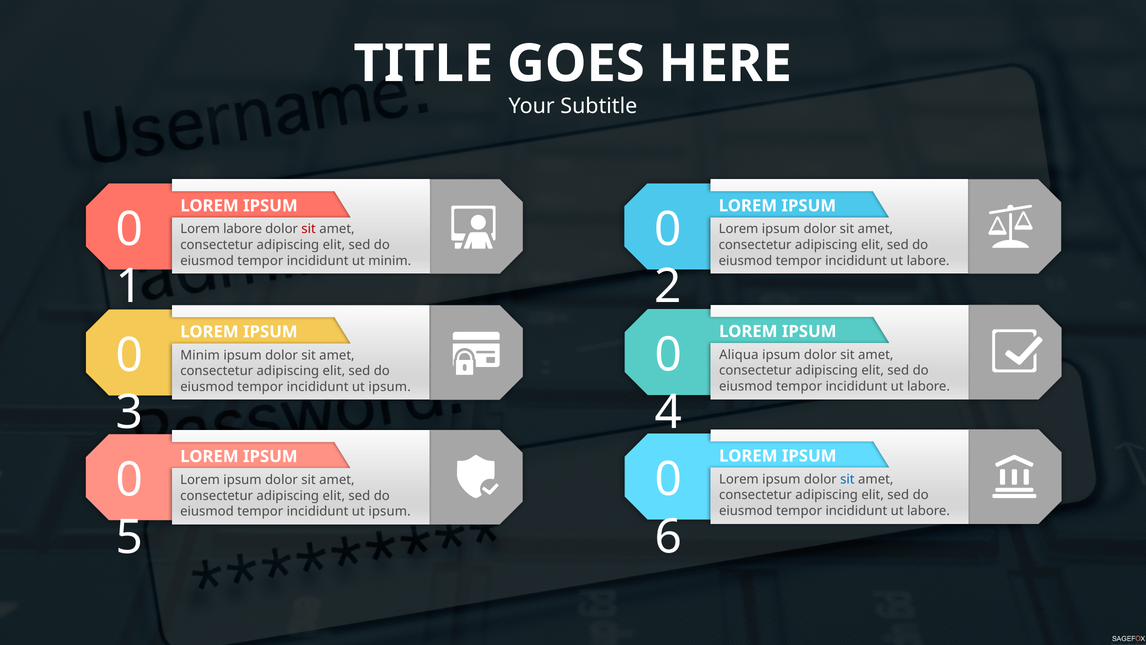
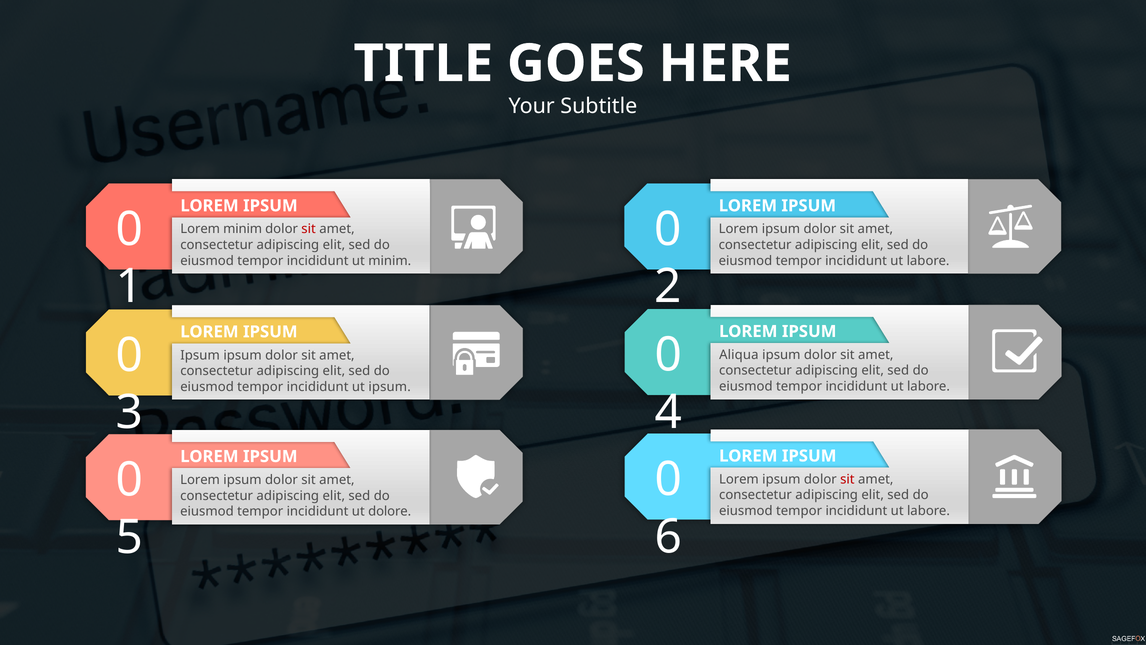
Lorem labore: labore -> minim
Minim at (200, 355): Minim -> Ipsum
sit at (847, 479) colour: blue -> red
ipsum at (390, 511): ipsum -> dolore
